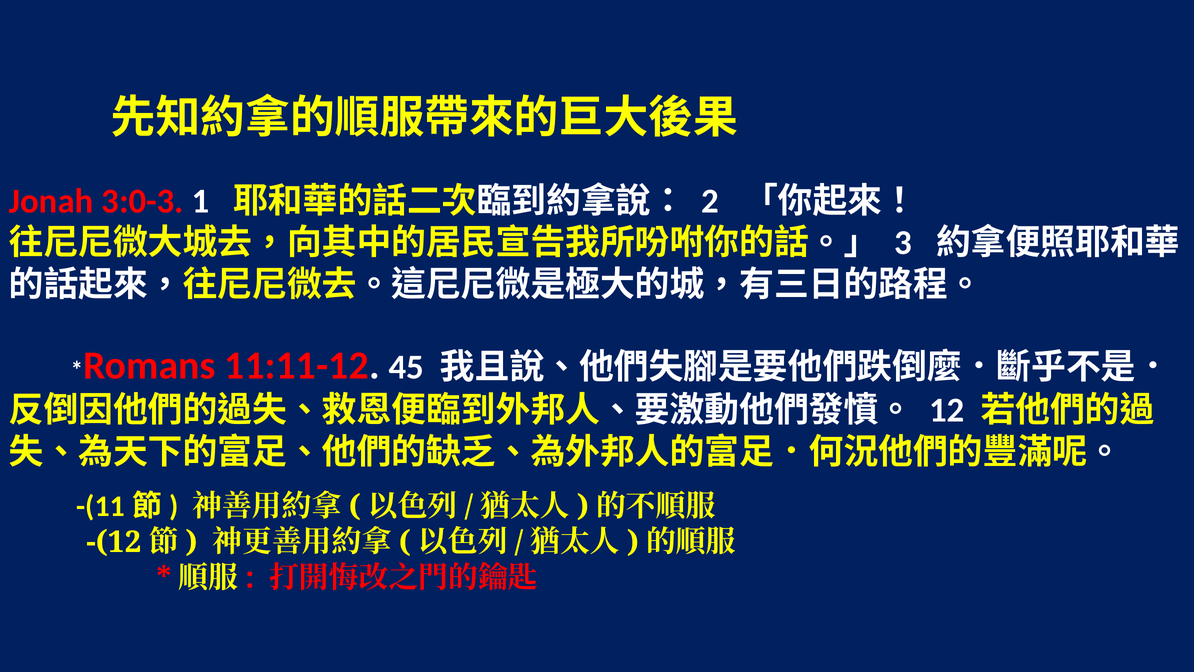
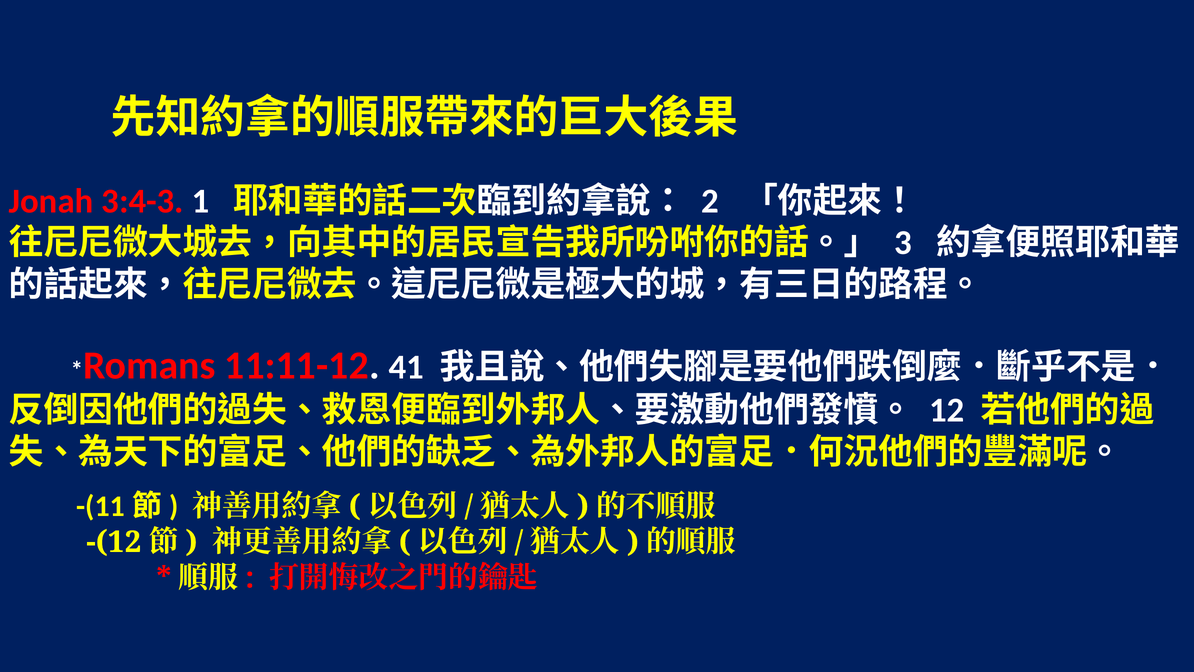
3:0-3: 3:0-3 -> 3:4-3
45: 45 -> 41
